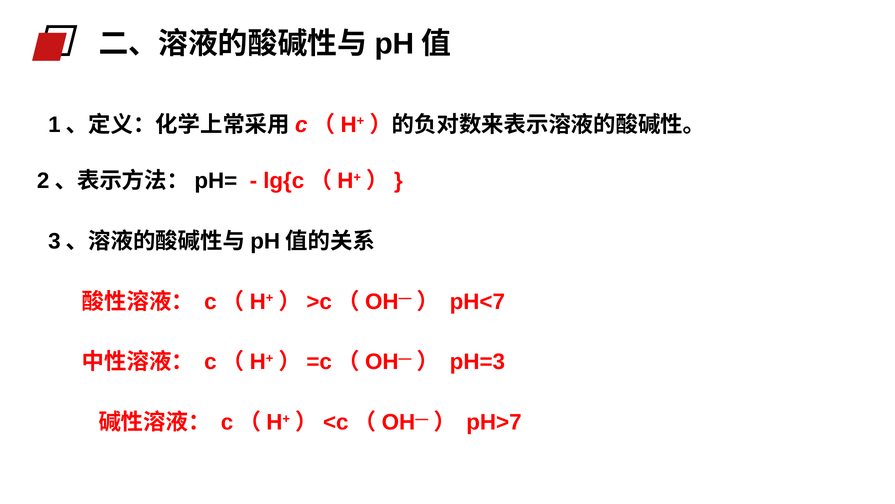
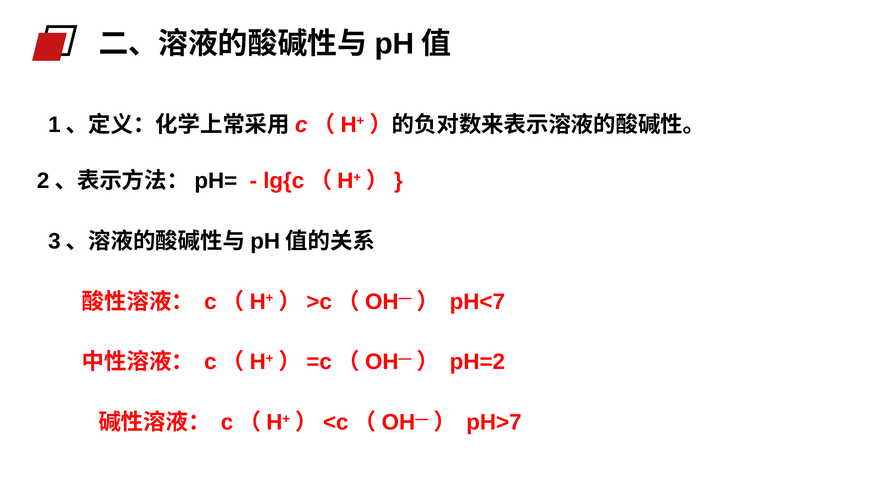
pH=3: pH=3 -> pH=2
